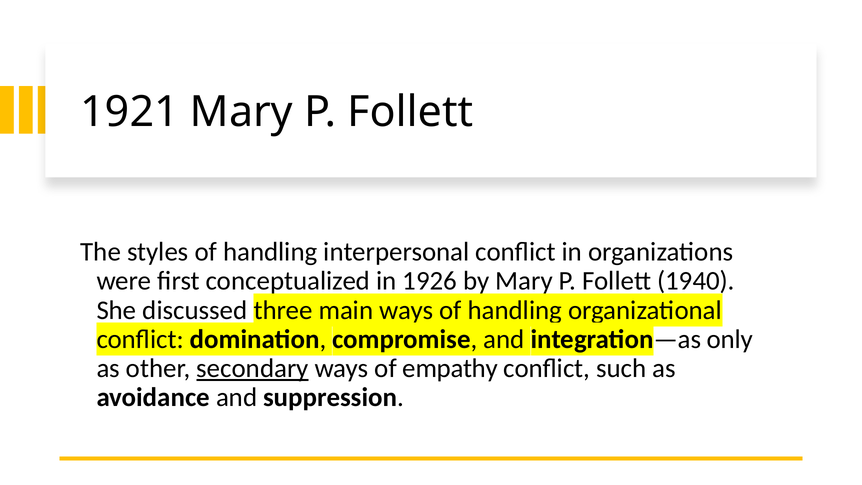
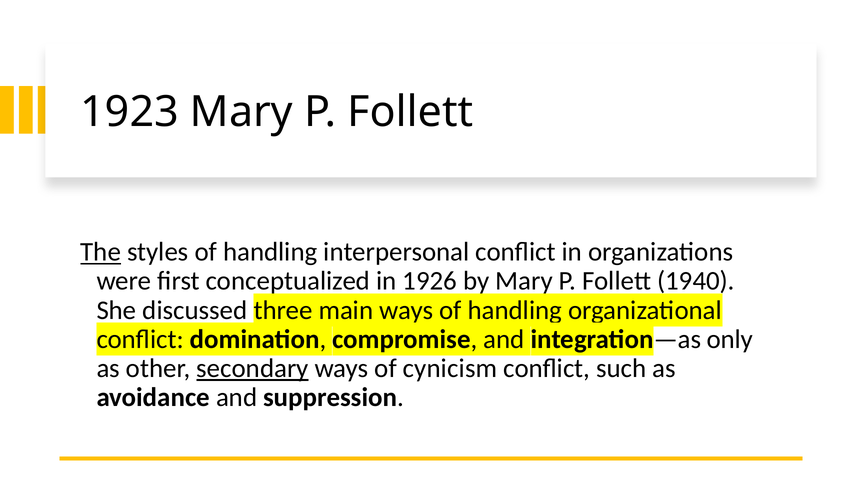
1921: 1921 -> 1923
The underline: none -> present
empathy: empathy -> cynicism
